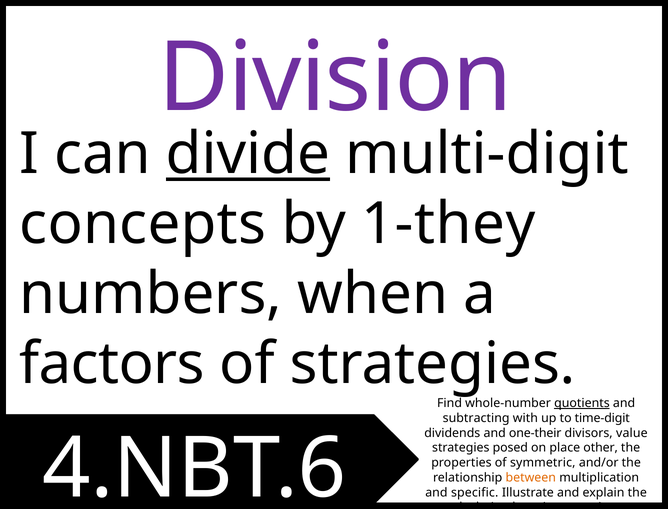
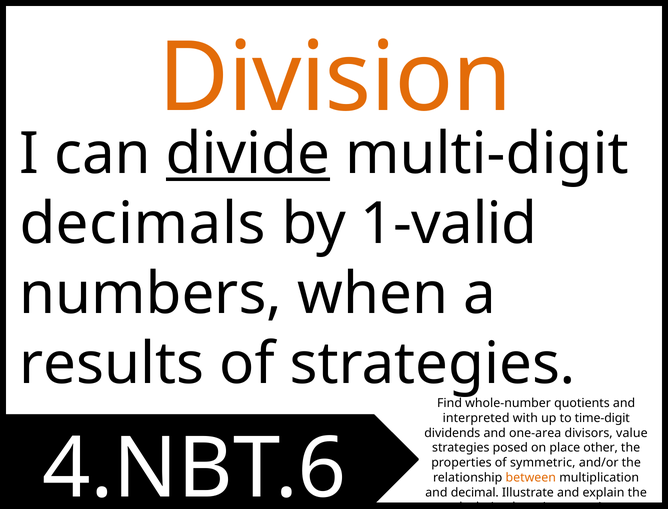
Division colour: purple -> orange
concepts: concepts -> decimals
1-they: 1-they -> 1-valid
factors: factors -> results
quotients underline: present -> none
subtracting: subtracting -> interpreted
one-their: one-their -> one-area
specific: specific -> decimal
